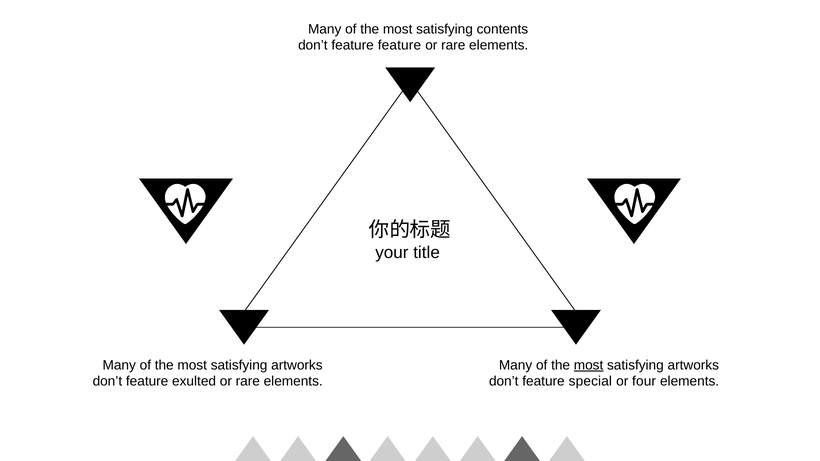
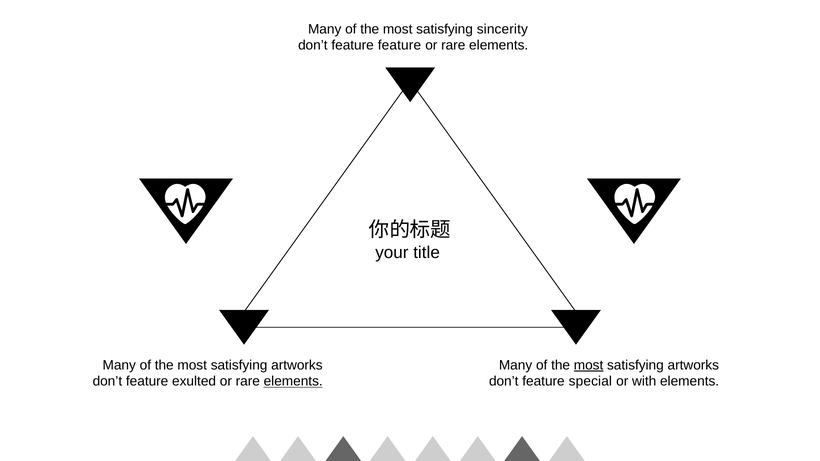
contents: contents -> sincerity
elements at (293, 382) underline: none -> present
four: four -> with
